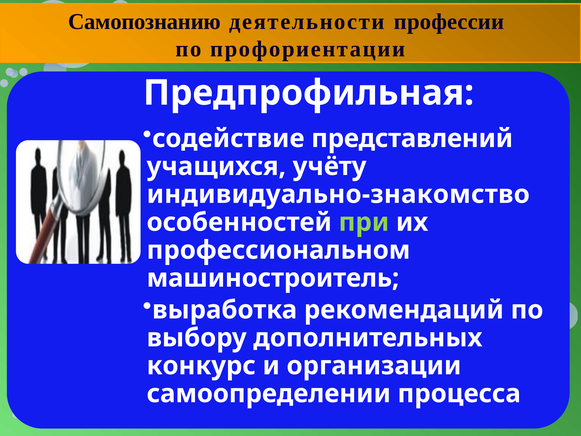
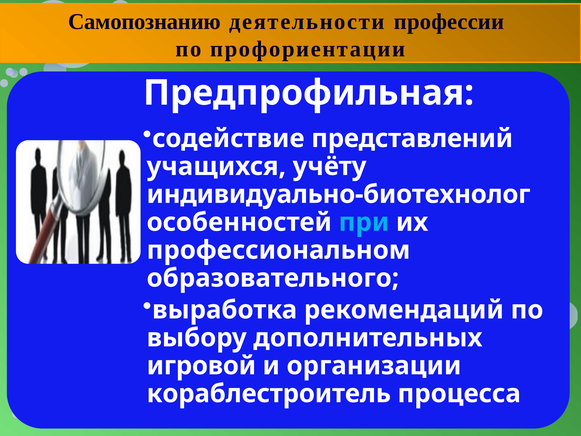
индивидуально-знакомство: индивидуально-знакомство -> индивидуально-биотехнолог
при colour: light green -> light blue
машиностроитель: машиностроитель -> образовательного
конкурс: конкурс -> игровой
самоопределении: самоопределении -> кораблестроитель
